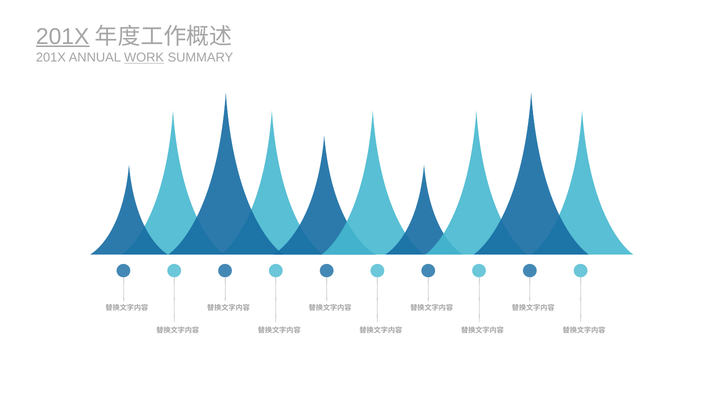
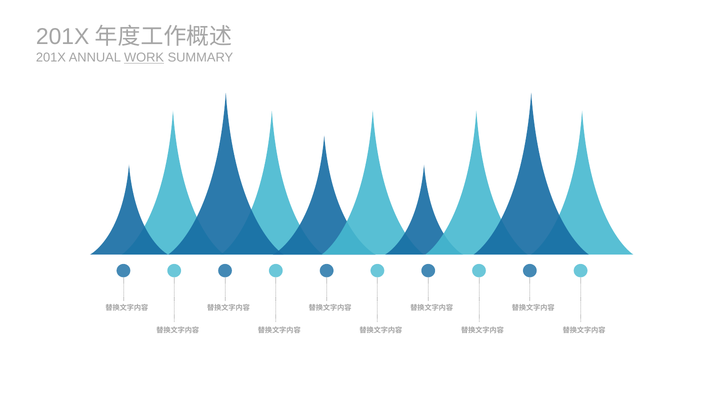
201X at (63, 36) underline: present -> none
